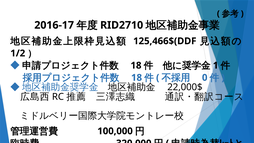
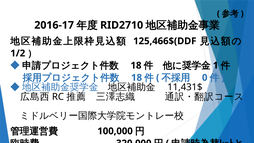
22,000$: 22,000$ -> 11,431$
